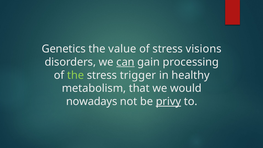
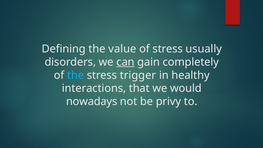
Genetics: Genetics -> Defining
visions: visions -> usually
processing: processing -> completely
the at (76, 75) colour: light green -> light blue
metabolism: metabolism -> interactions
privy underline: present -> none
